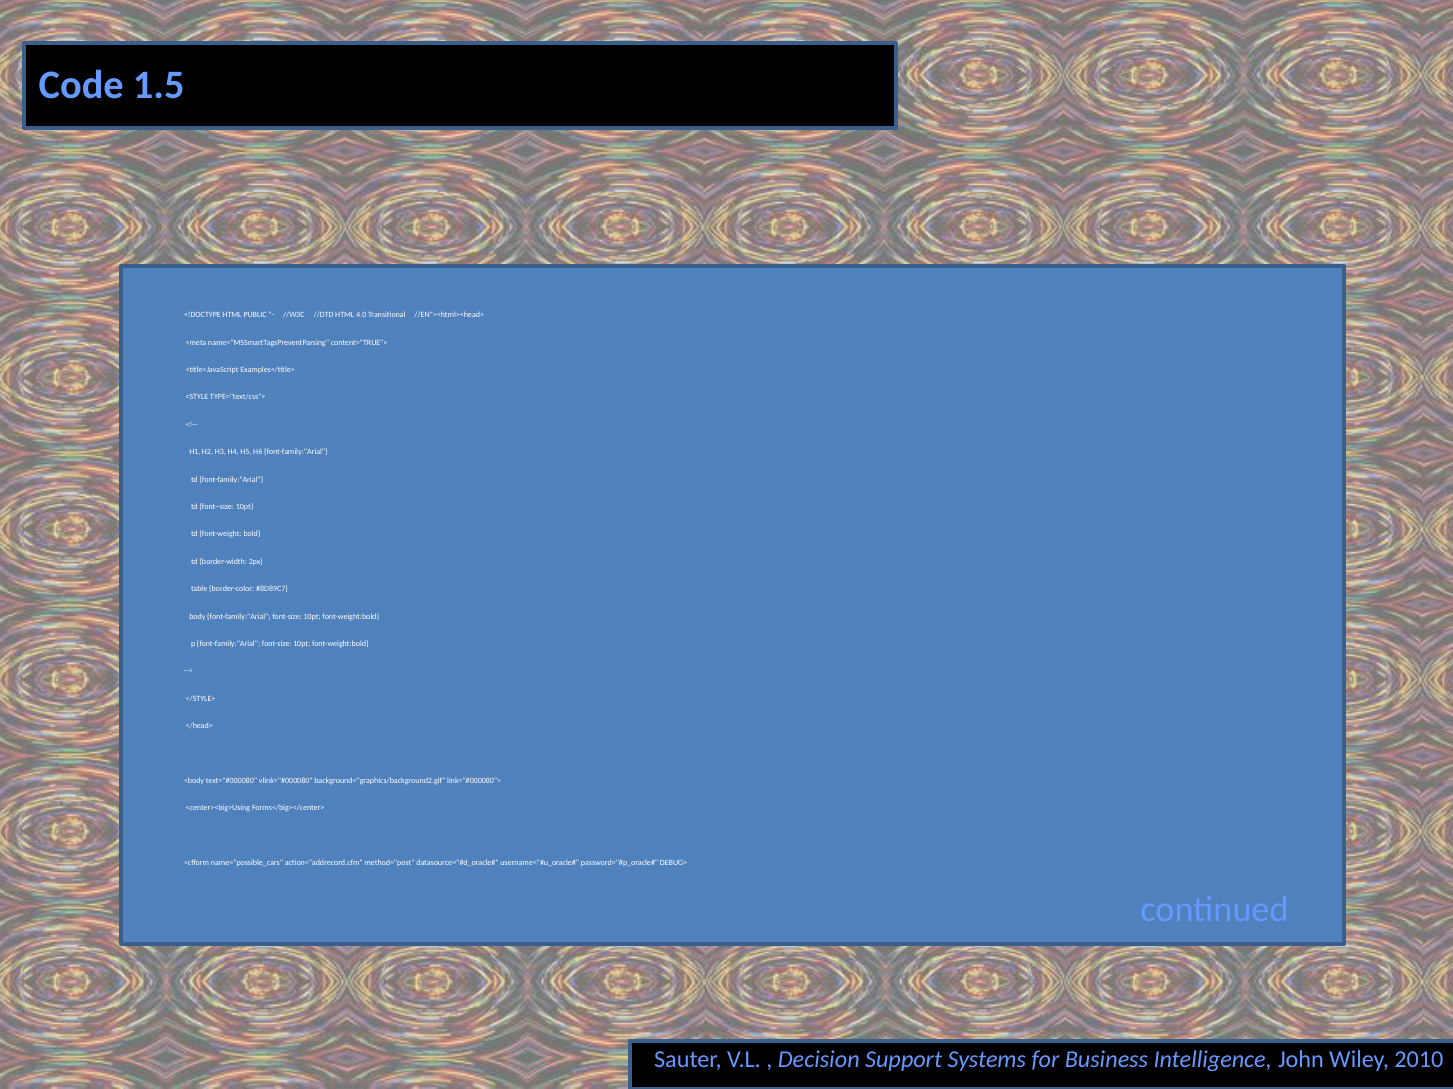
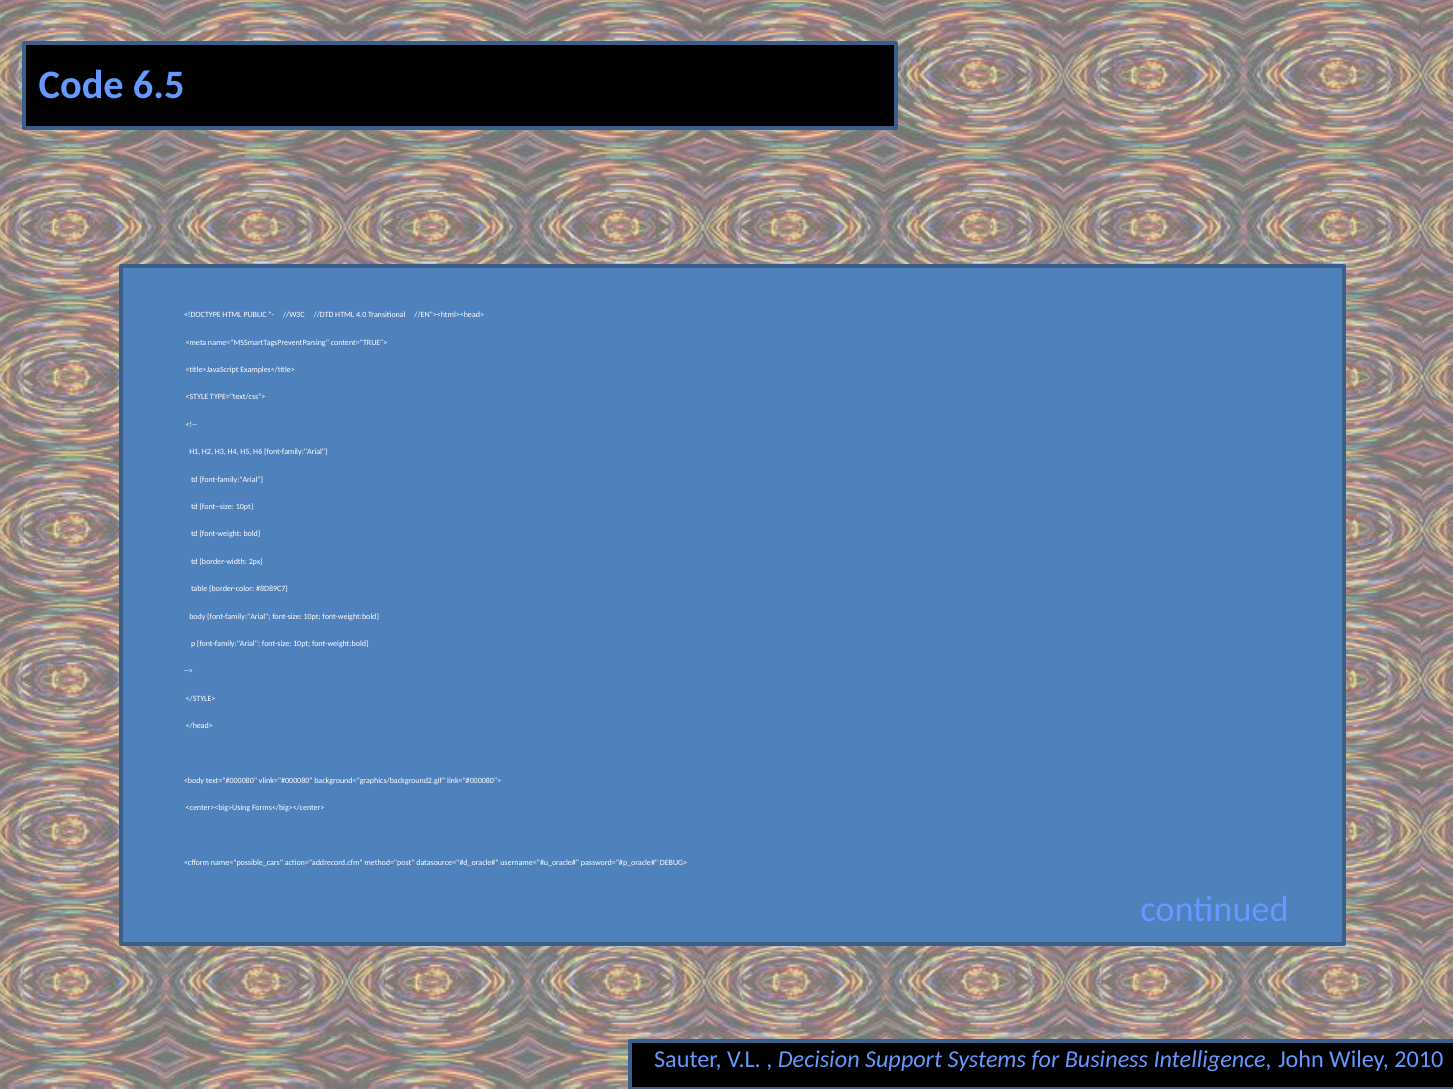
1.5: 1.5 -> 6.5
